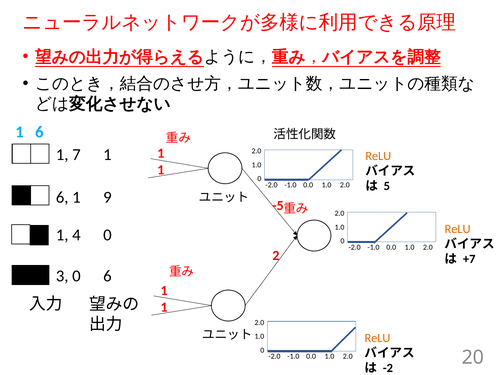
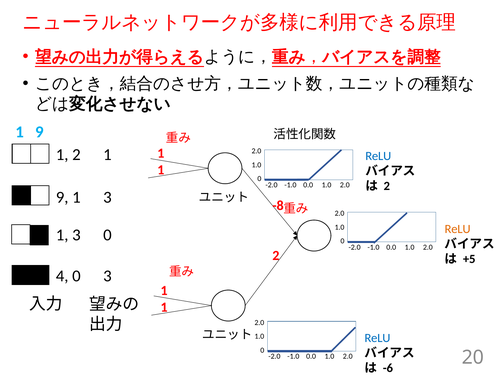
6 at (39, 132): 6 -> 9
1 7: 7 -> 2
ReLU at (378, 156) colour: orange -> blue
5 at (387, 186): 5 -> 2
6 at (62, 197): 6 -> 9
9 at (107, 197): 9 -> 3
-5: -5 -> -8
4 at (76, 235): 4 -> 3
+7: +7 -> +5
3: 3 -> 4
0 6: 6 -> 3
ReLU at (377, 338) colour: orange -> blue
-2: -2 -> -6
